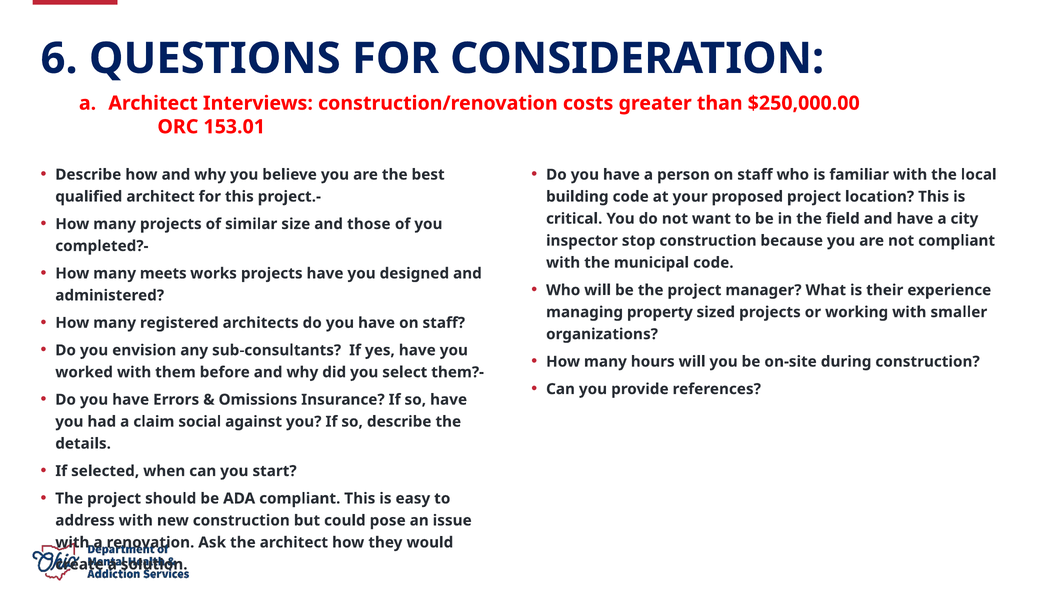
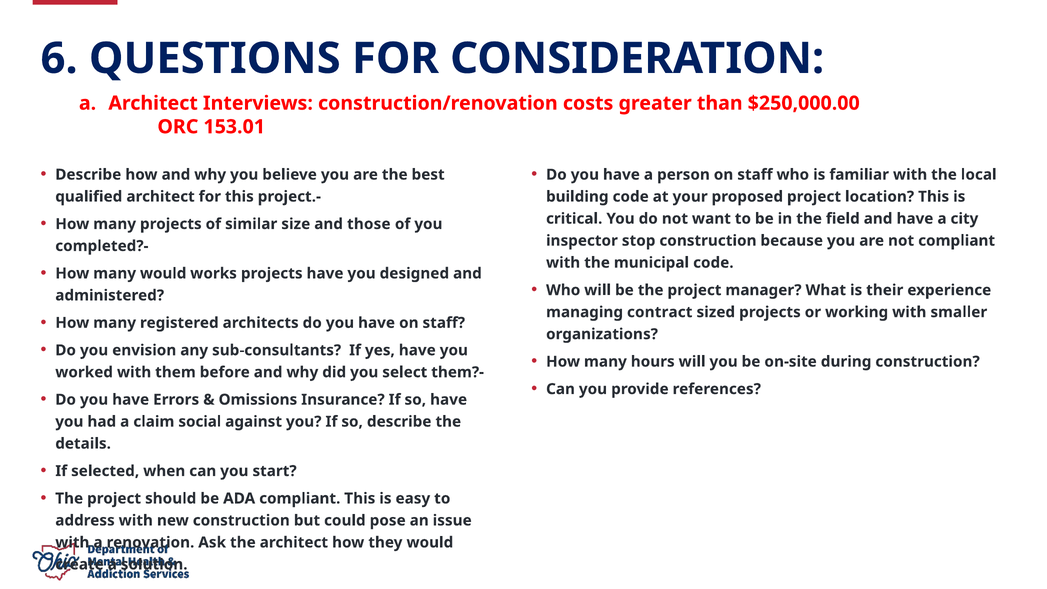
many meets: meets -> would
property: property -> contract
